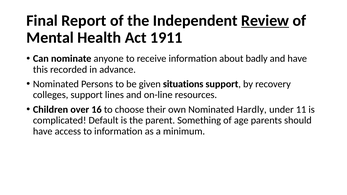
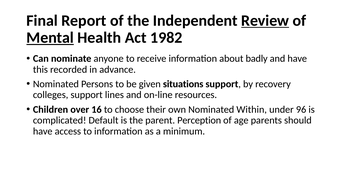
Mental underline: none -> present
1911: 1911 -> 1982
Hardly: Hardly -> Within
11: 11 -> 96
Something: Something -> Perception
